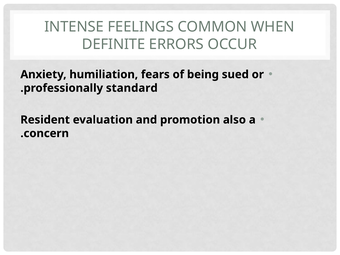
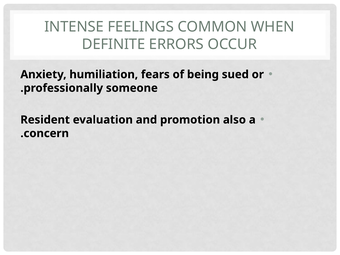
standard: standard -> someone
